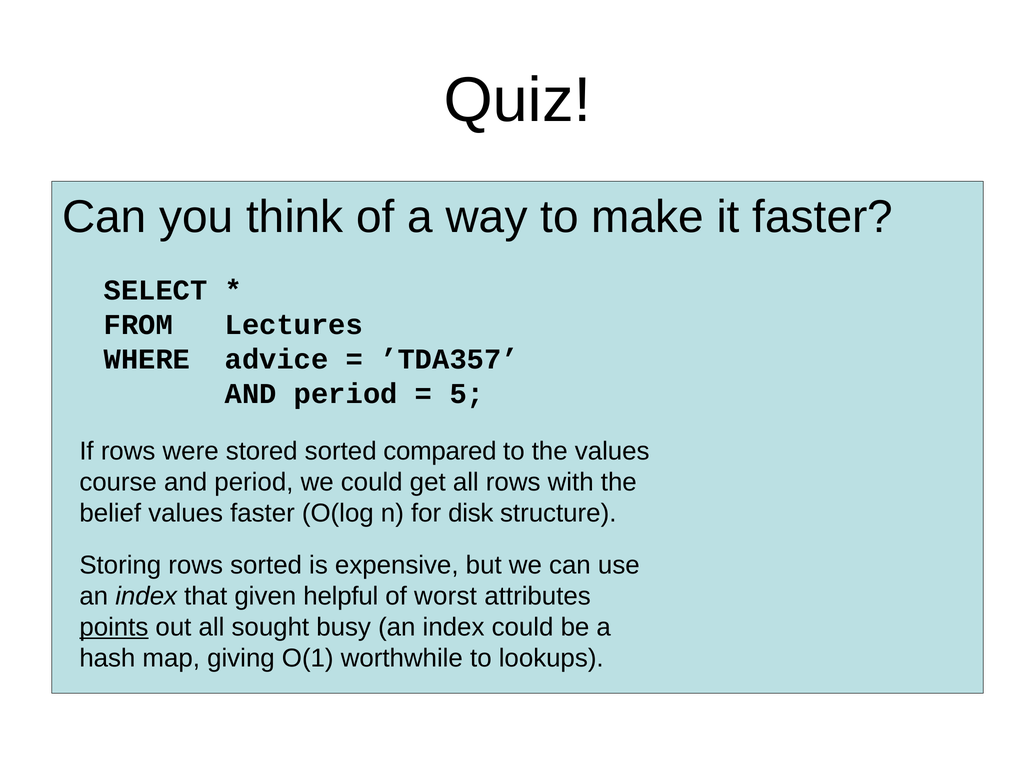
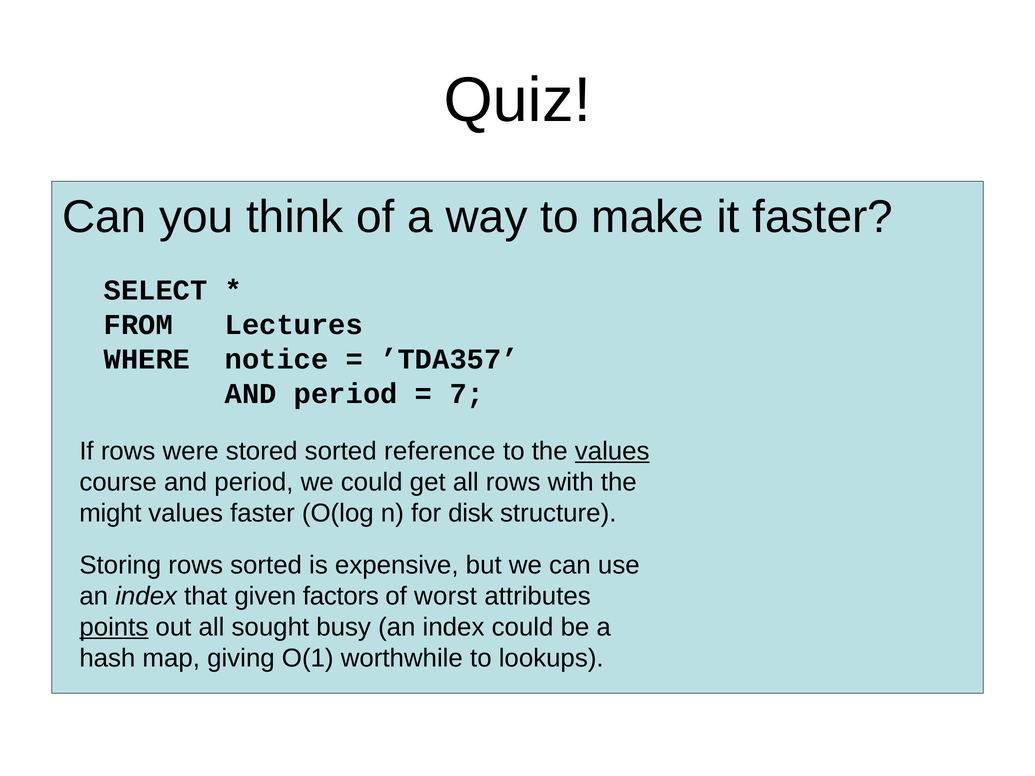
advice: advice -> notice
5: 5 -> 7
compared: compared -> reference
values at (612, 451) underline: none -> present
belief: belief -> might
helpful: helpful -> factors
